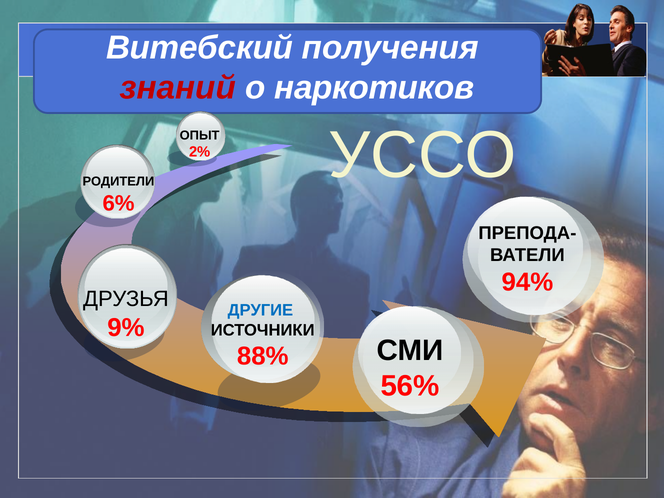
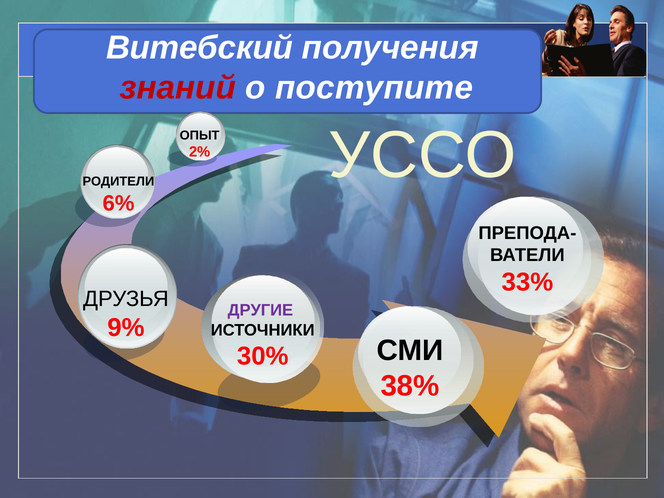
наркотиков: наркотиков -> поступите
94%: 94% -> 33%
ДРУГИЕ colour: blue -> purple
88%: 88% -> 30%
56%: 56% -> 38%
